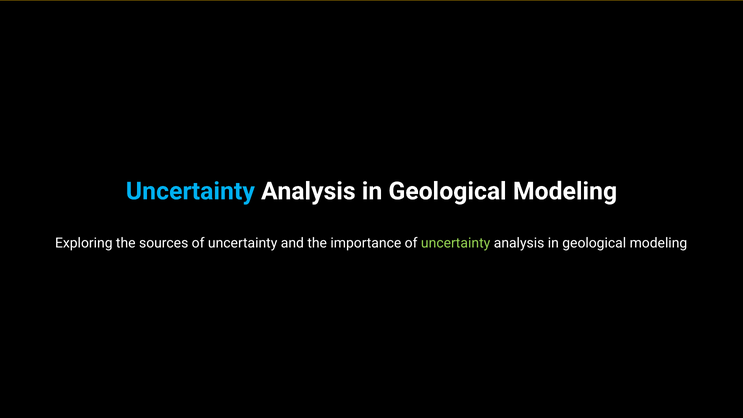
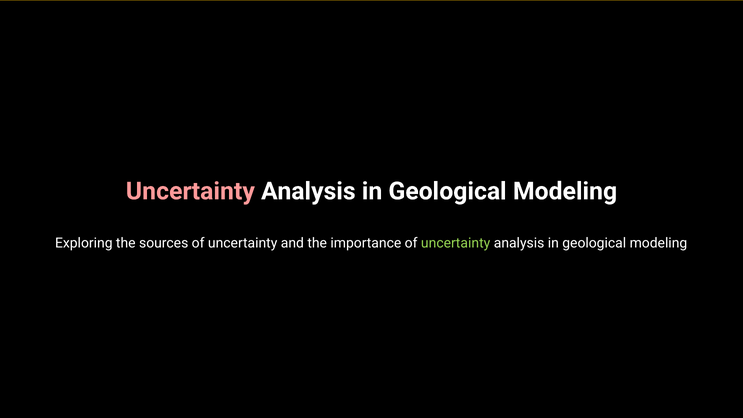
Uncertainty at (190, 191) colour: light blue -> pink
